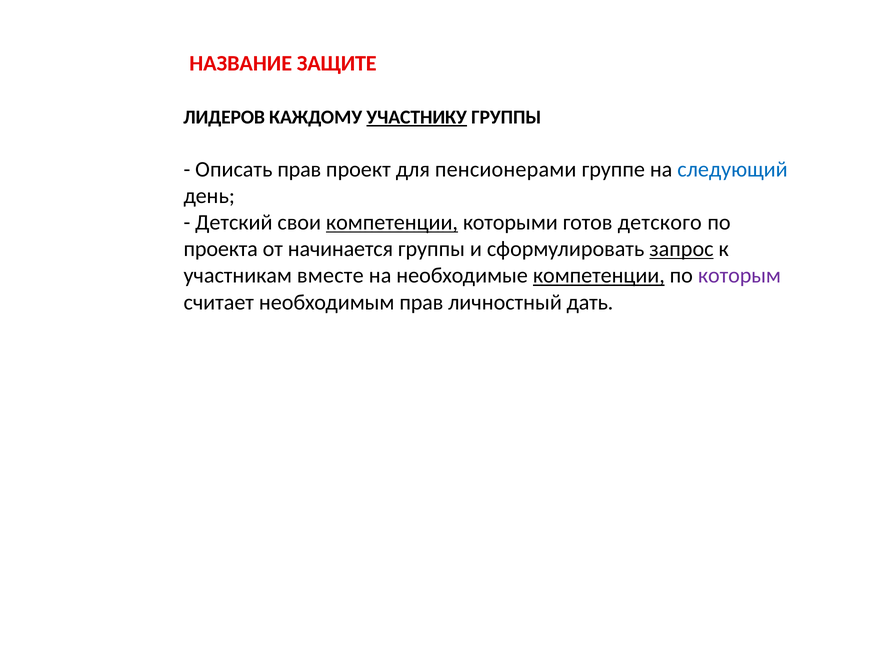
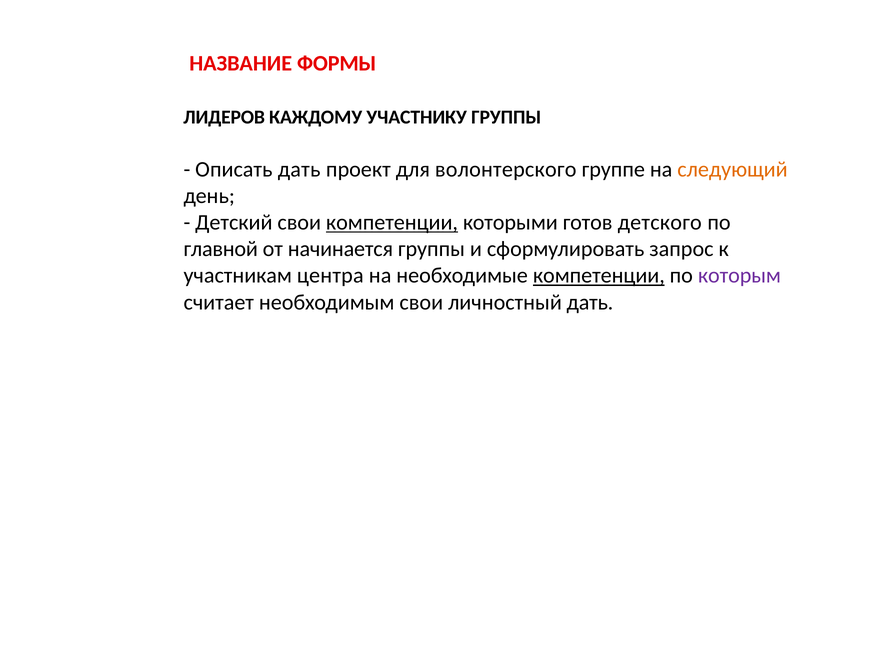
ЗАЩИТЕ: ЗАЩИТЕ -> ФОРМЫ
УЧАСТНИКУ underline: present -> none
Описать прав: прав -> дать
пенсионерами: пенсионерами -> волонтерского
следующий colour: blue -> orange
проекта: проекта -> главной
запрос underline: present -> none
вместе: вместе -> центра
необходимым прав: прав -> свои
